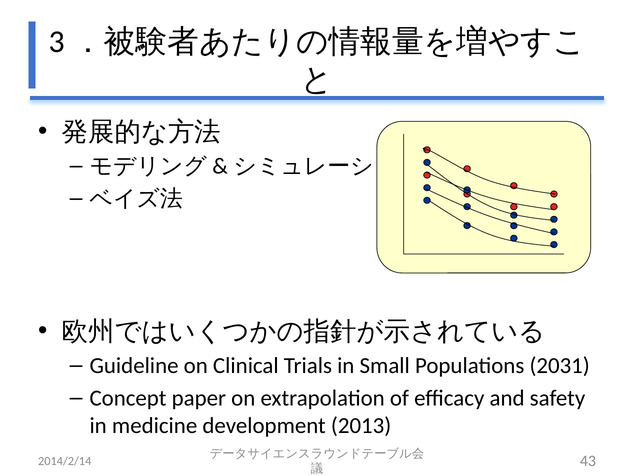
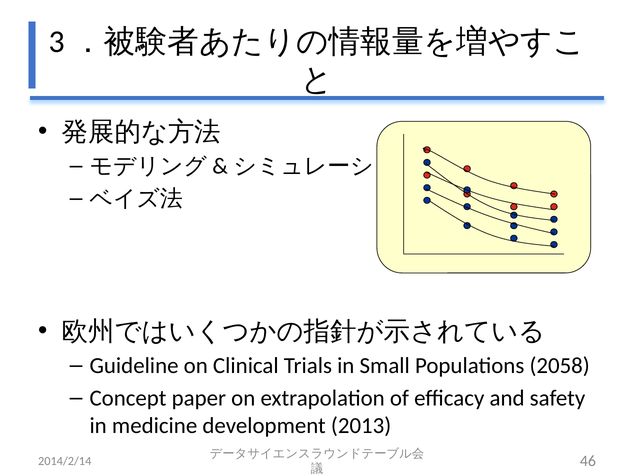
2031: 2031 -> 2058
43: 43 -> 46
